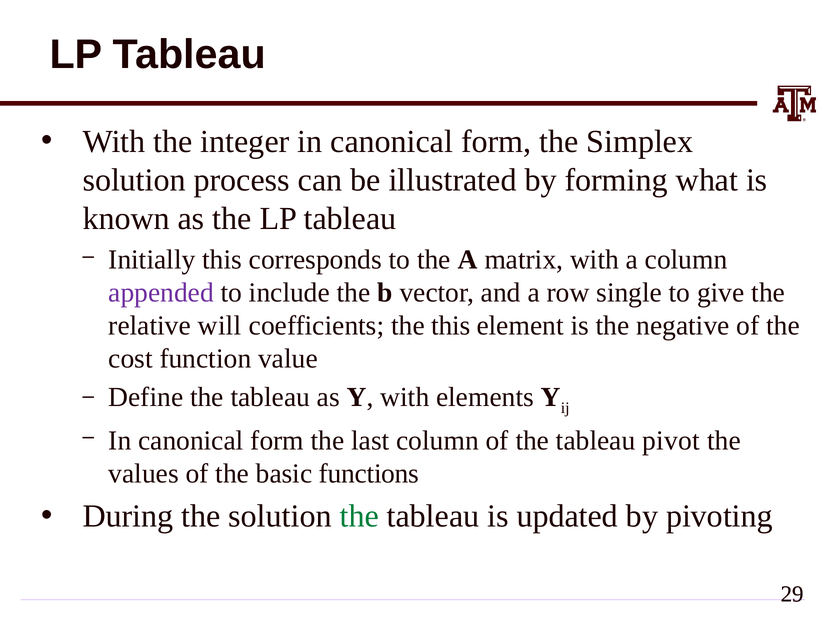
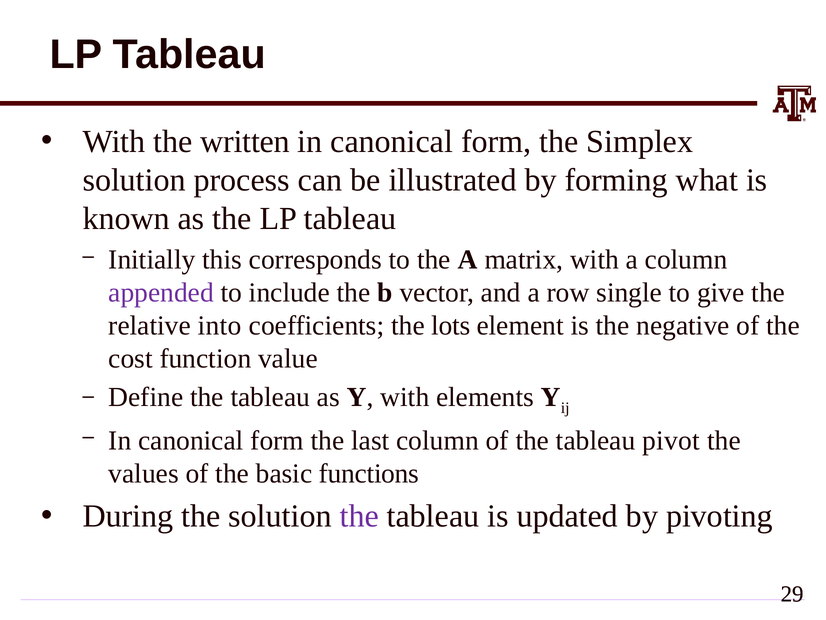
integer: integer -> written
will: will -> into
the this: this -> lots
the at (359, 516) colour: green -> purple
